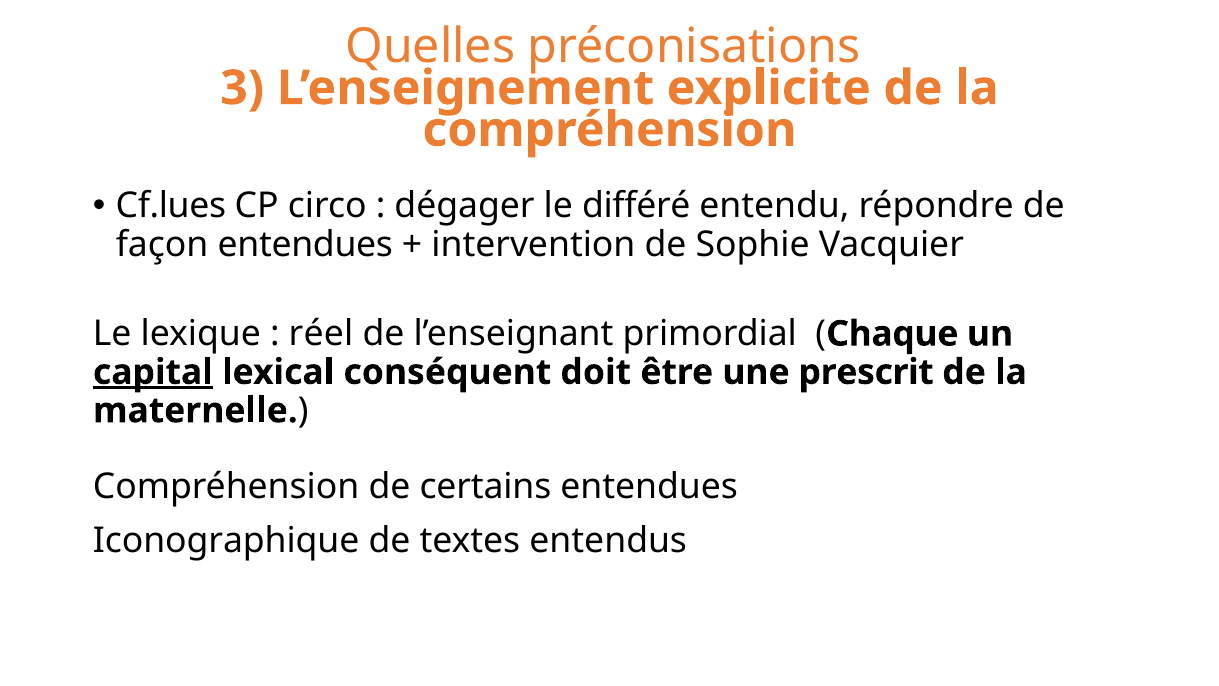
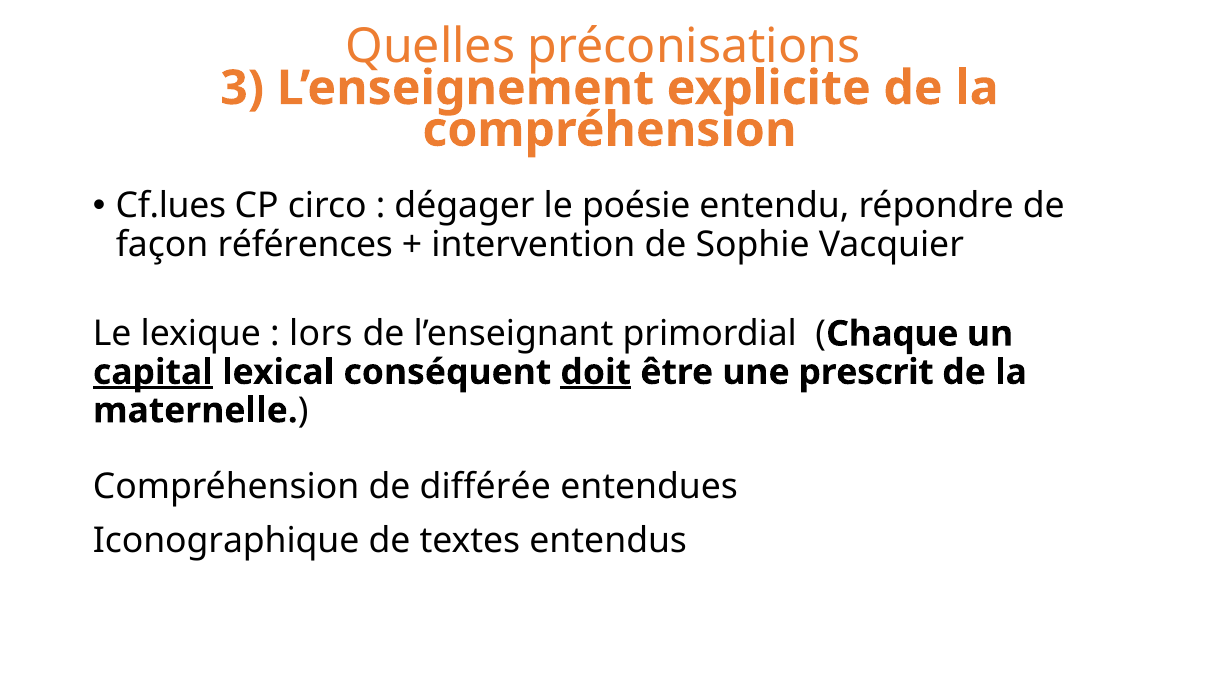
différé: différé -> poésie
façon entendues: entendues -> références
réel: réel -> lors
doit underline: none -> present
certains: certains -> différée
